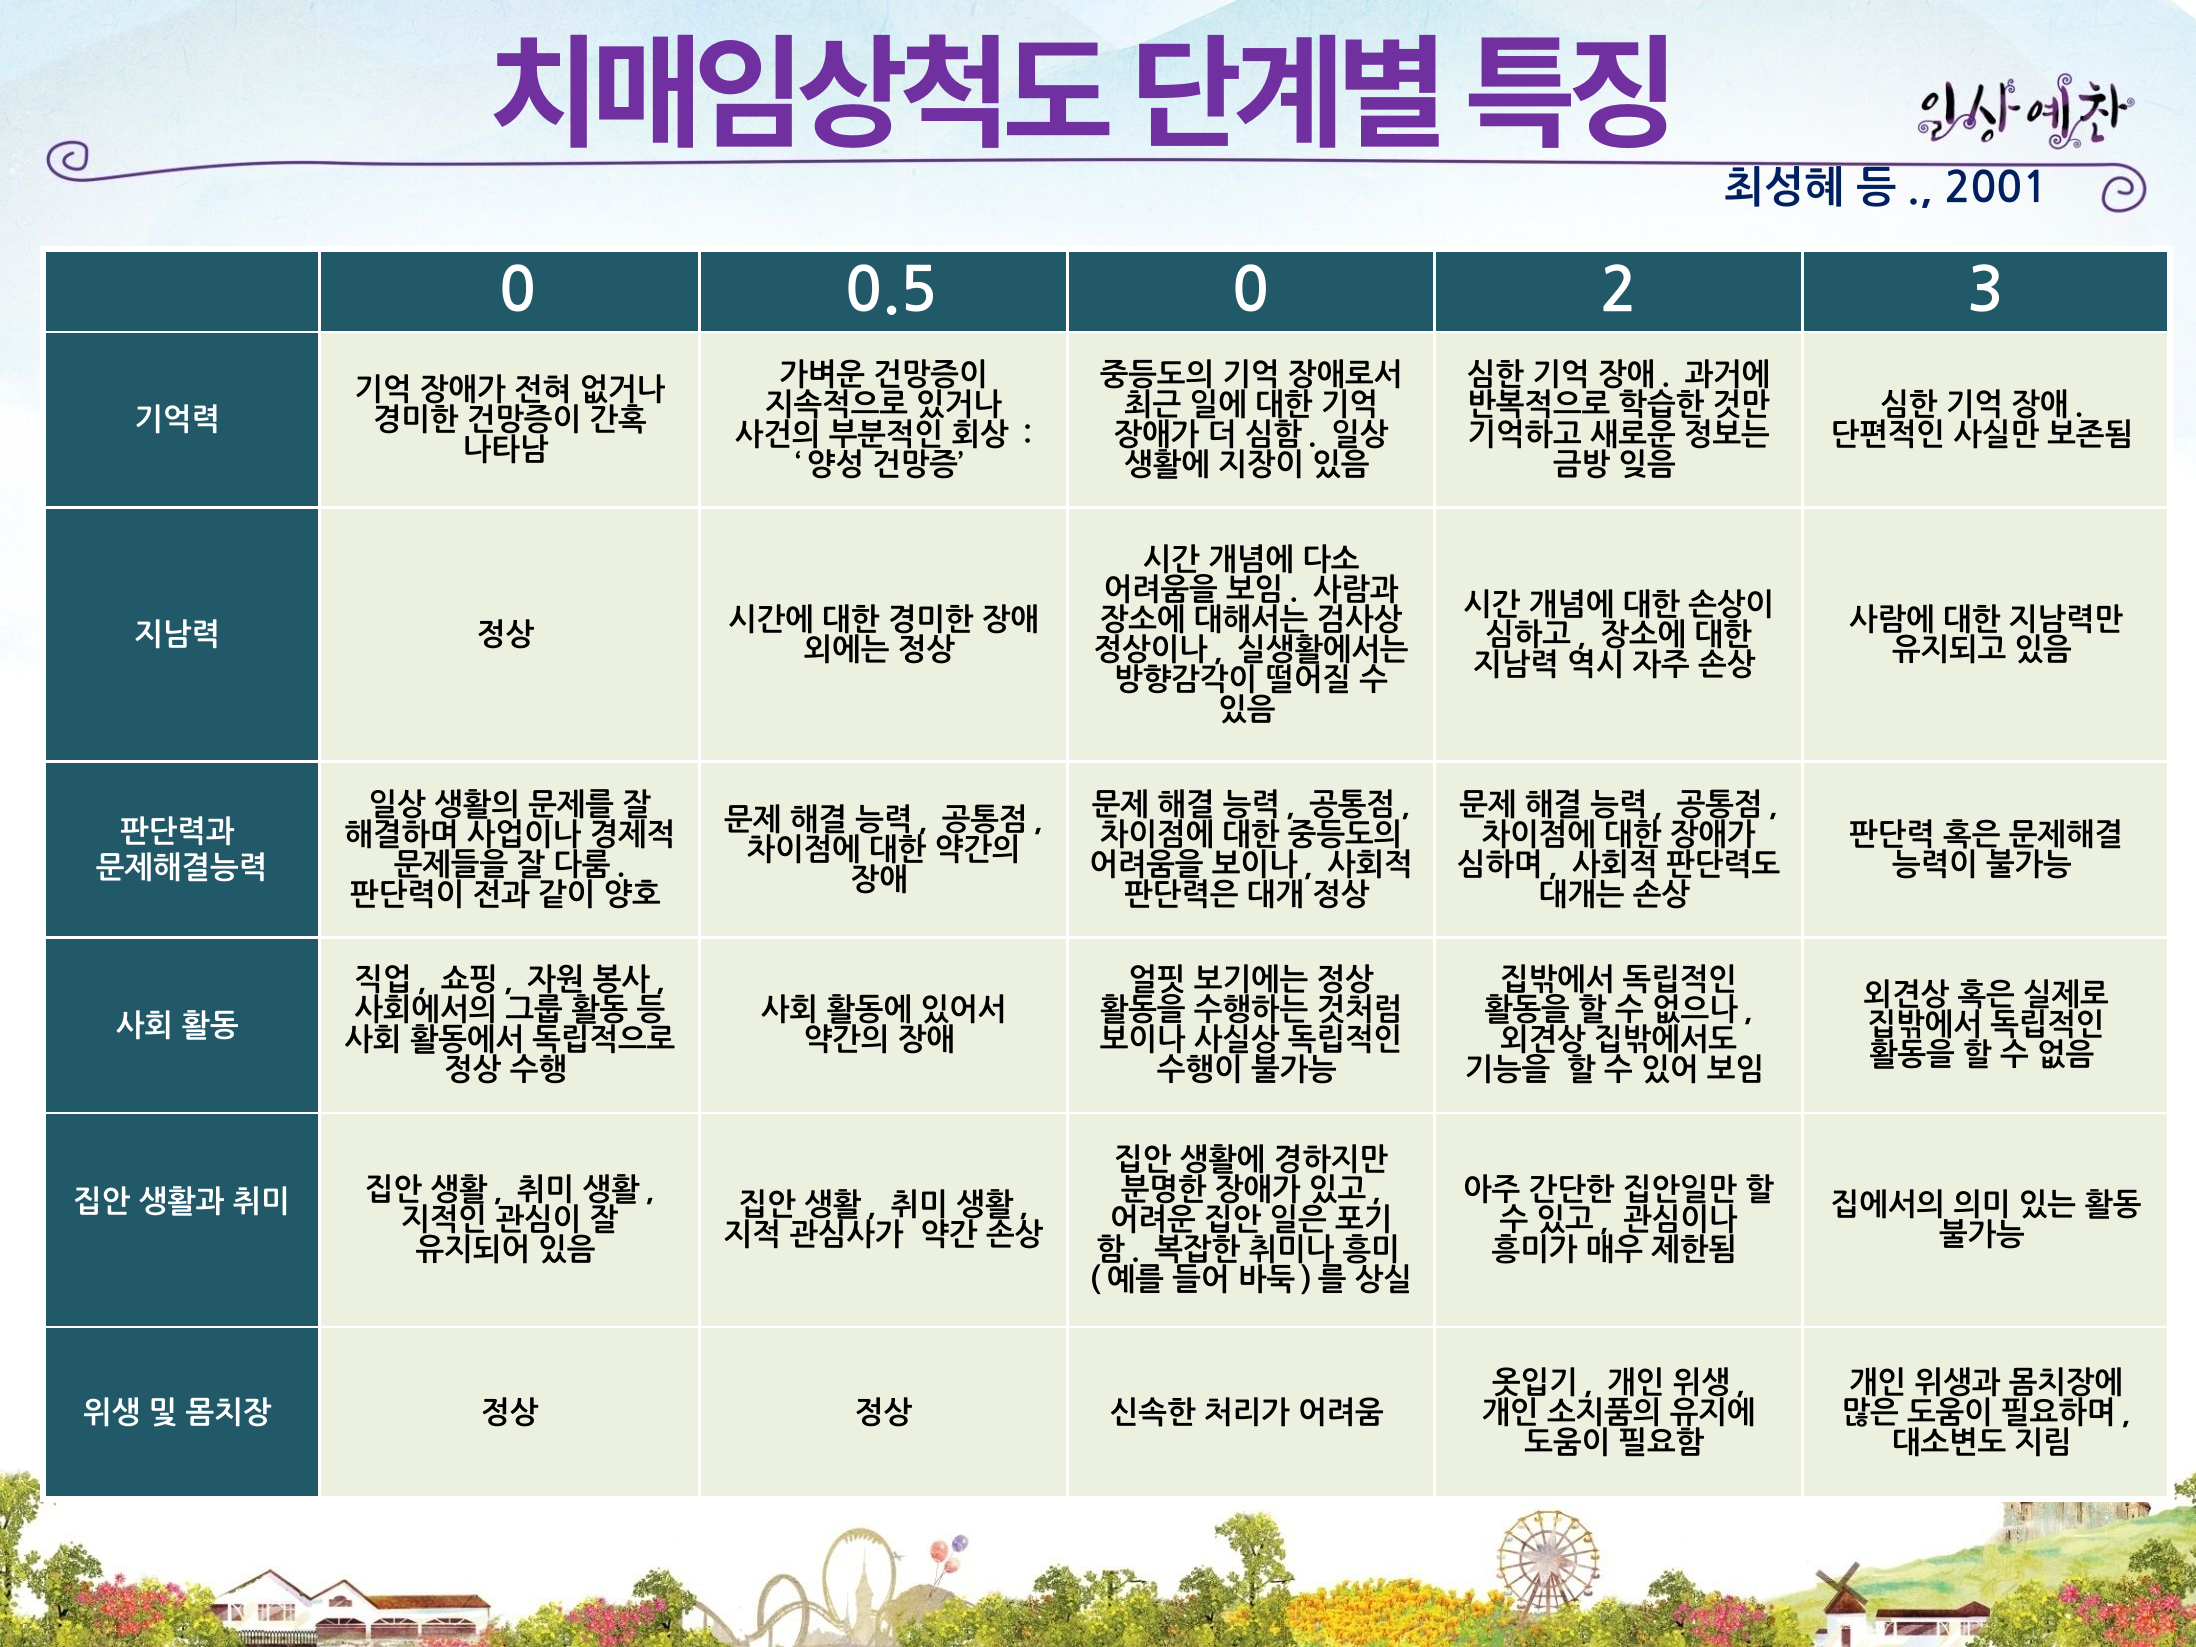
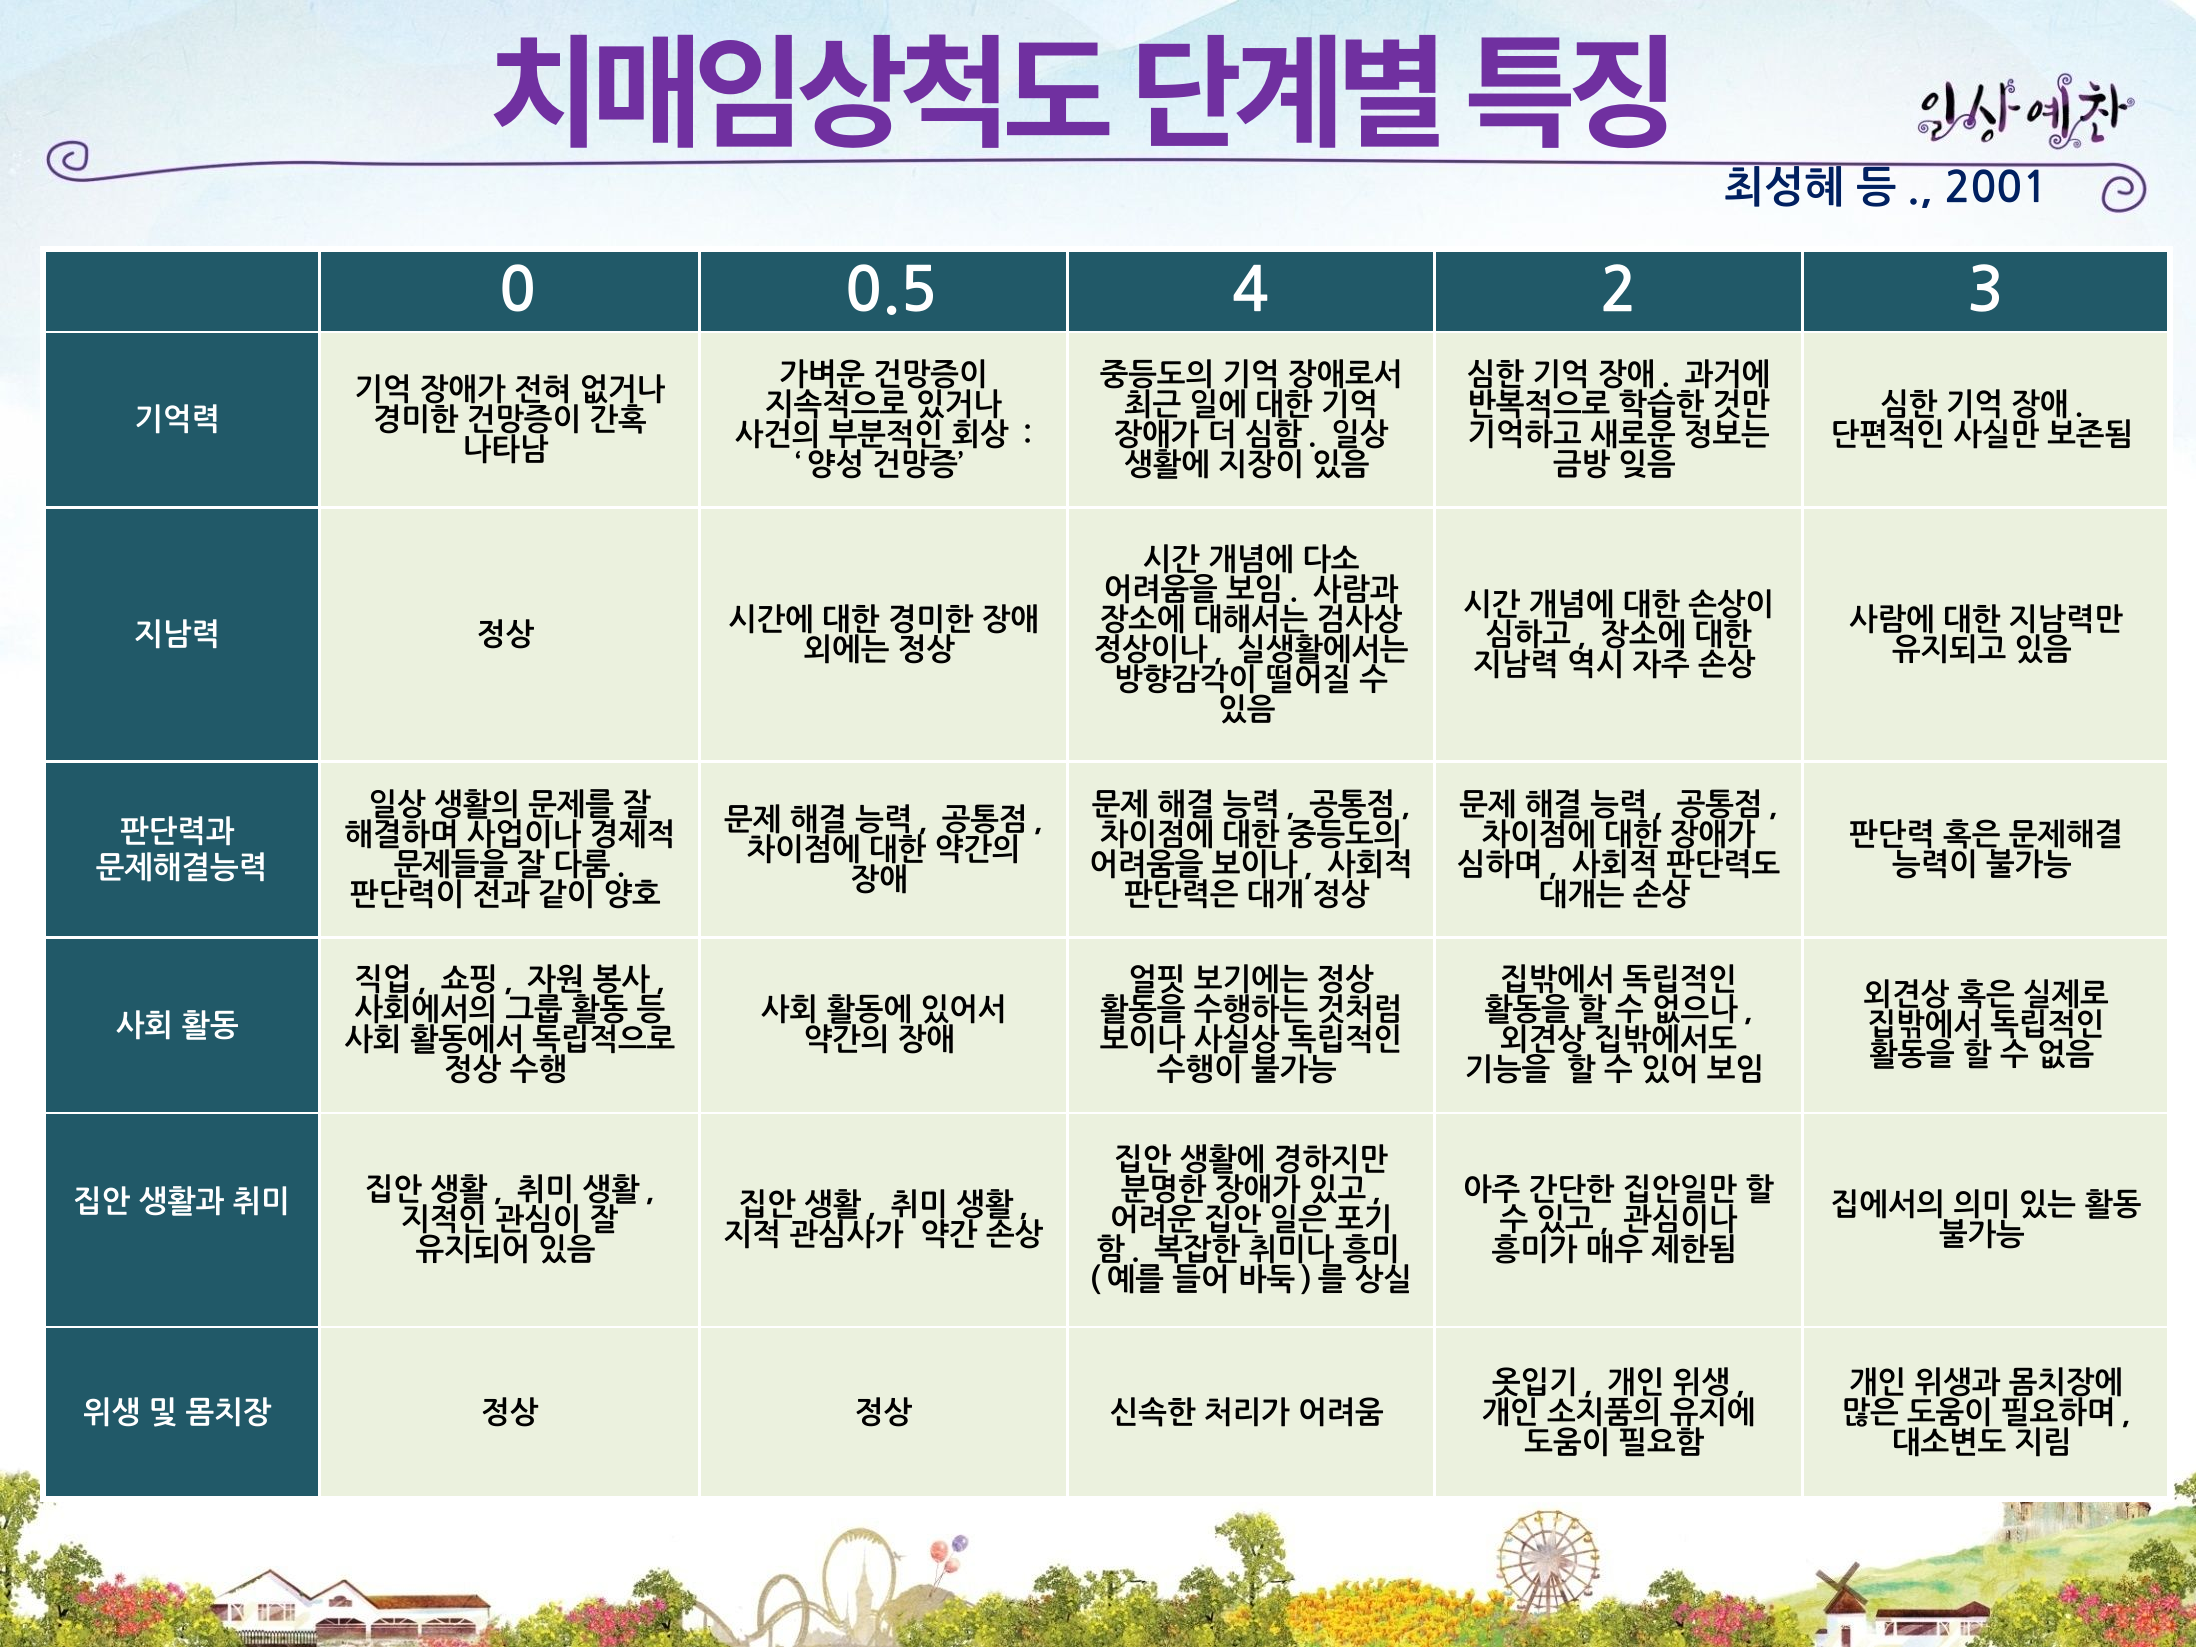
0.5 0: 0 -> 4
